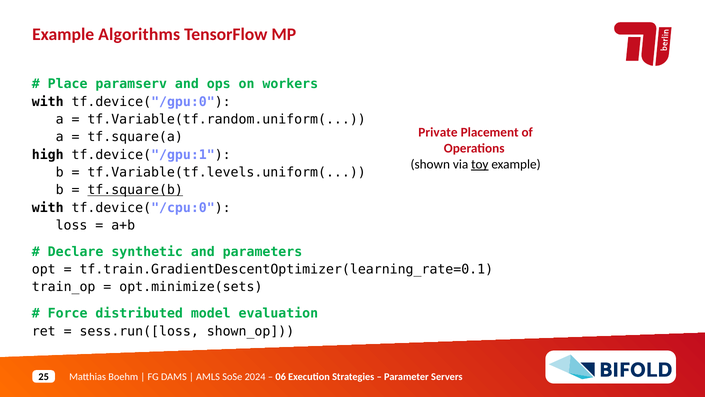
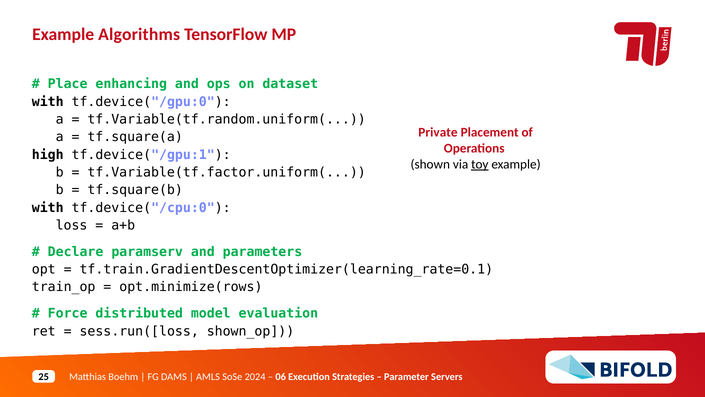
paramserv: paramserv -> enhancing
workers: workers -> dataset
tf.Variable(tf.levels.uniform(: tf.Variable(tf.levels.uniform( -> tf.Variable(tf.factor.uniform(
tf.square(b underline: present -> none
synthetic: synthetic -> paramserv
opt.minimize(sets: opt.minimize(sets -> opt.minimize(rows
